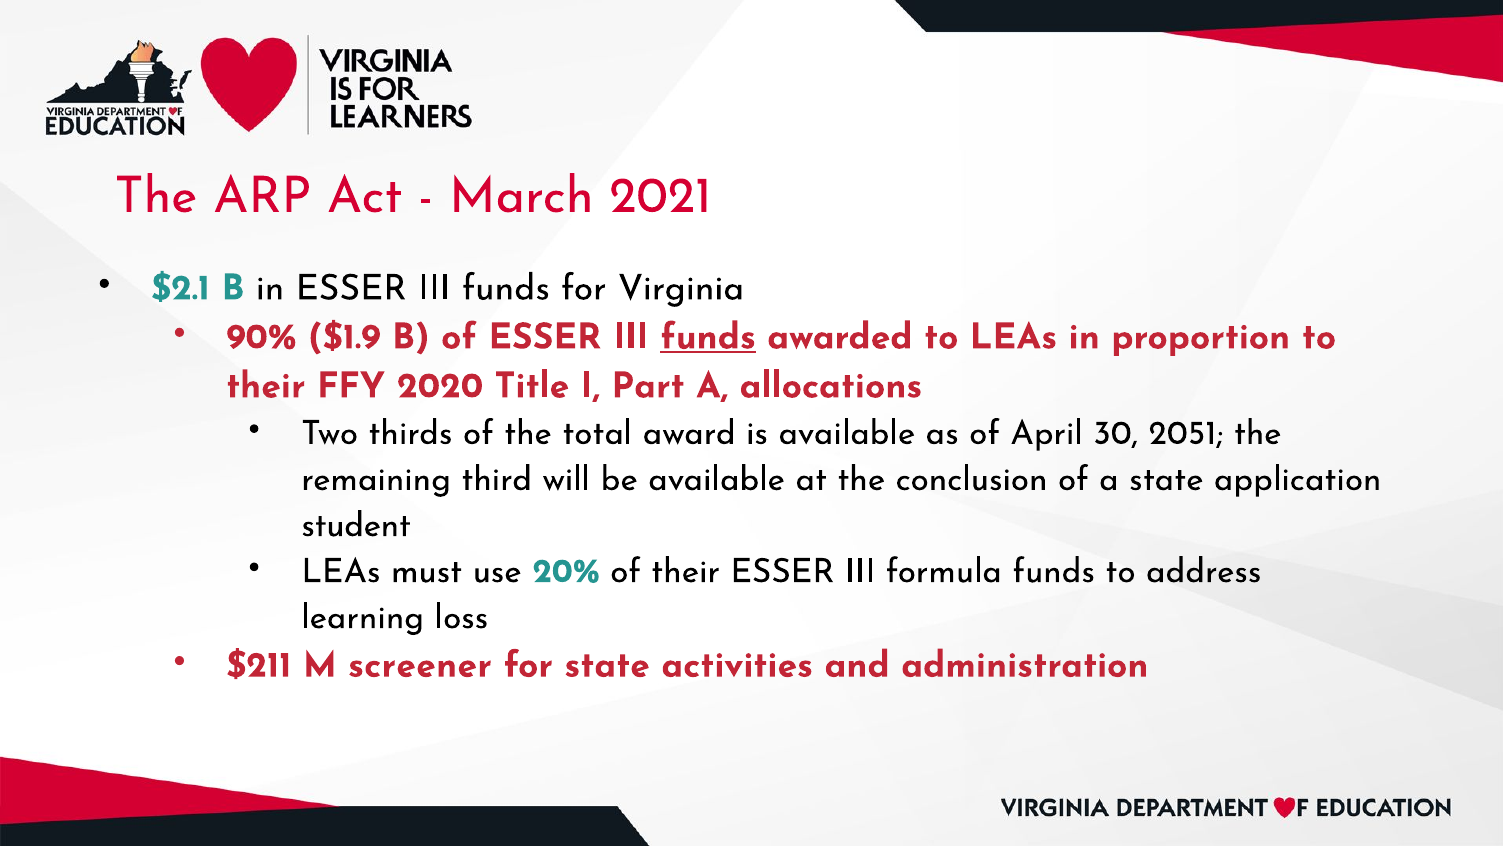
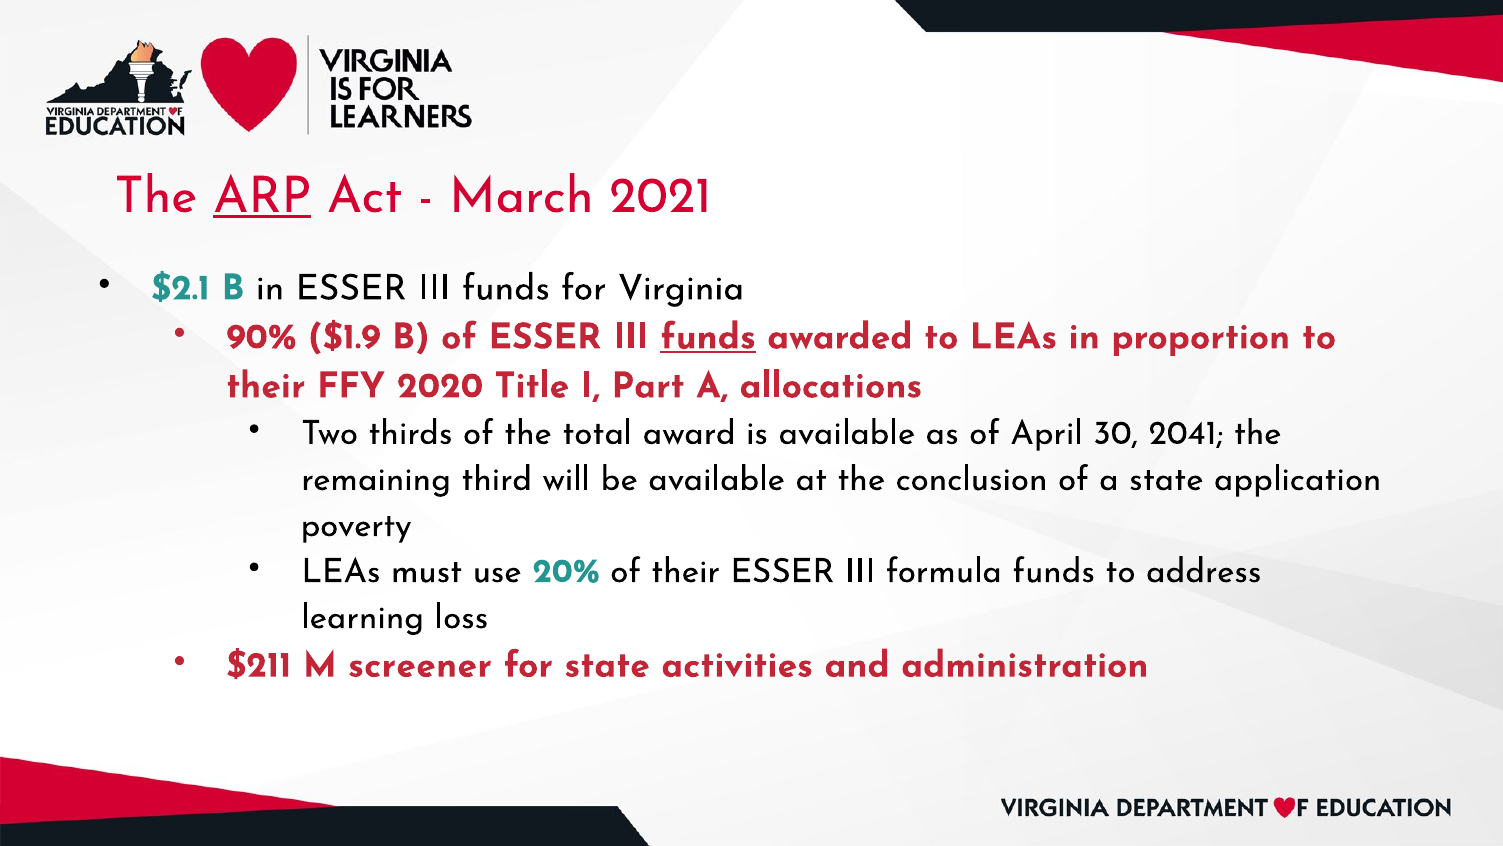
ARP underline: none -> present
2051: 2051 -> 2041
student: student -> poverty
